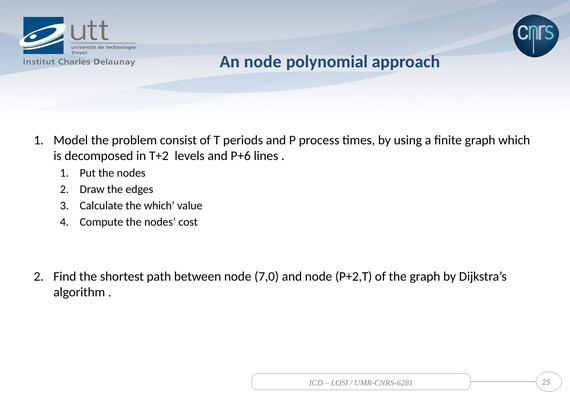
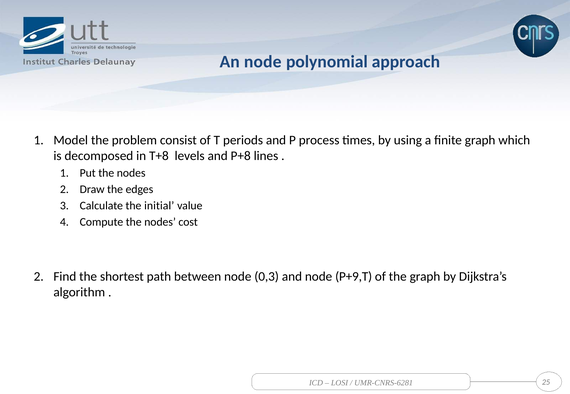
T+2: T+2 -> T+8
P+6: P+6 -> P+8
the which: which -> initial
7,0: 7,0 -> 0,3
P+2,T: P+2,T -> P+9,T
